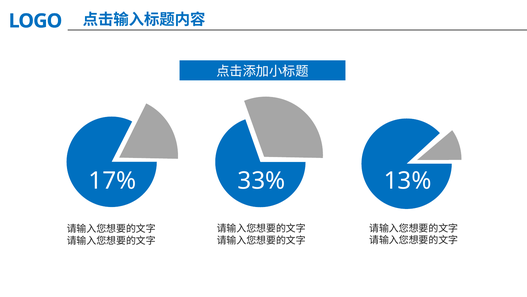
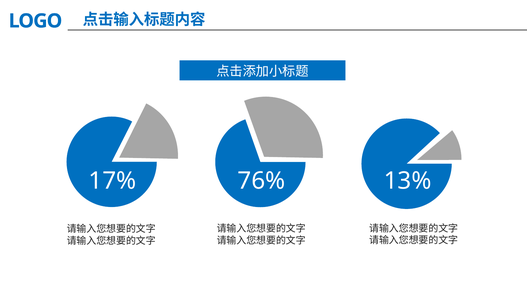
33%: 33% -> 76%
